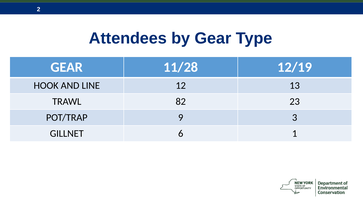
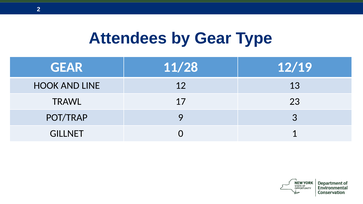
82: 82 -> 17
6: 6 -> 0
